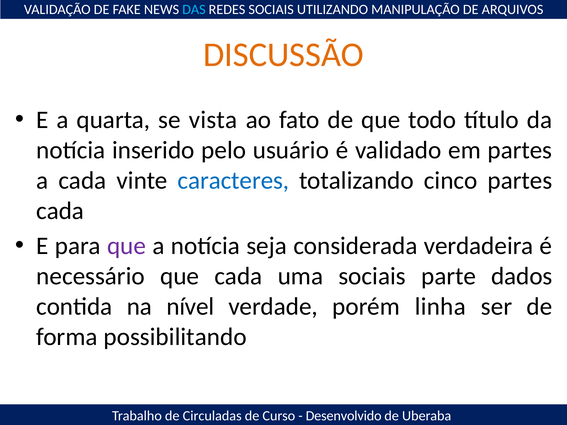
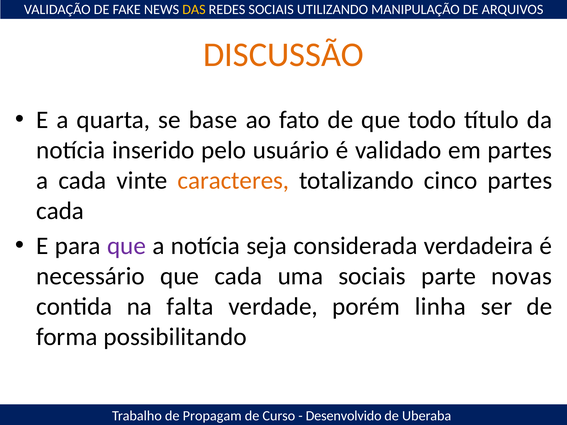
DAS colour: light blue -> yellow
vista: vista -> base
caracteres colour: blue -> orange
dados: dados -> novas
nível: nível -> falta
Circuladas: Circuladas -> Propagam
